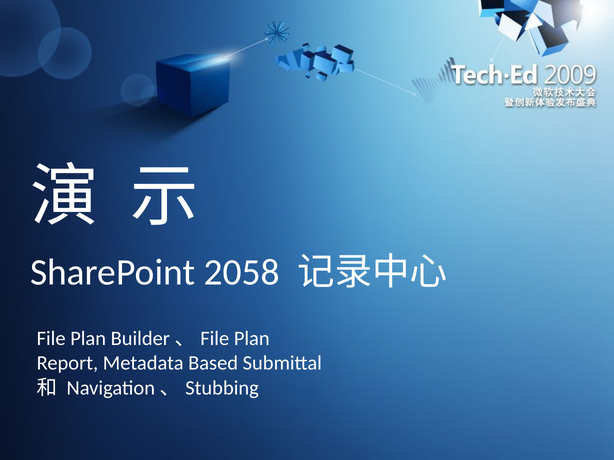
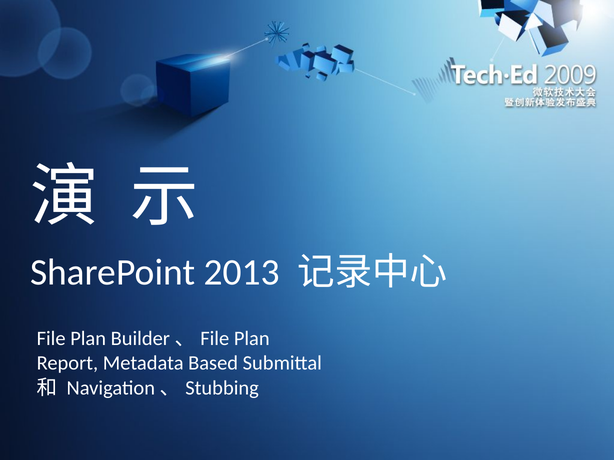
2058: 2058 -> 2013
